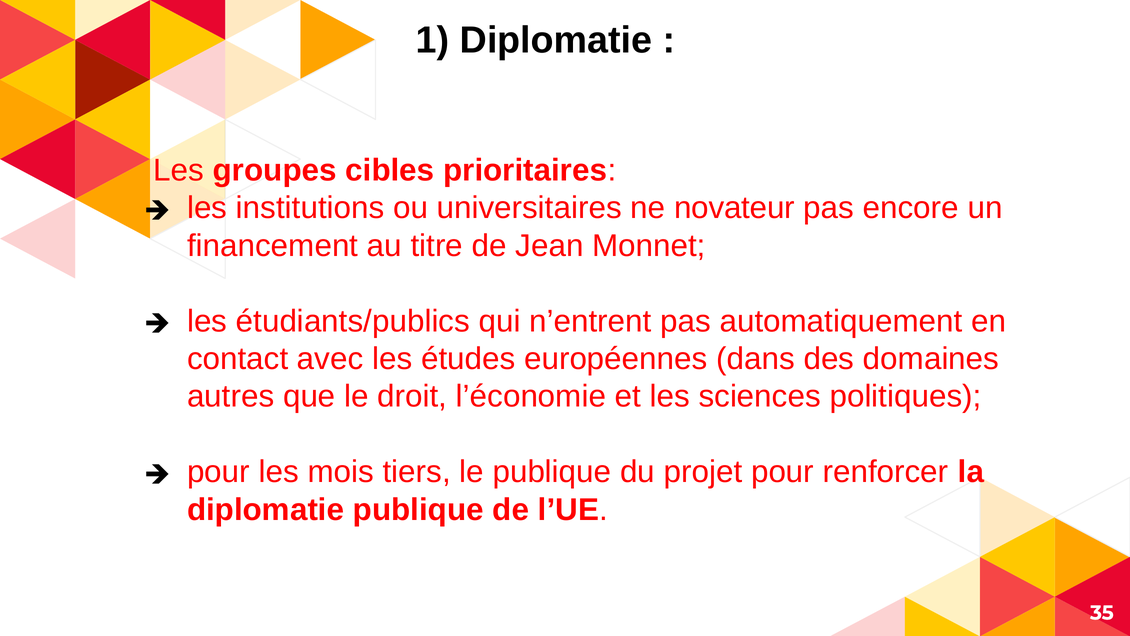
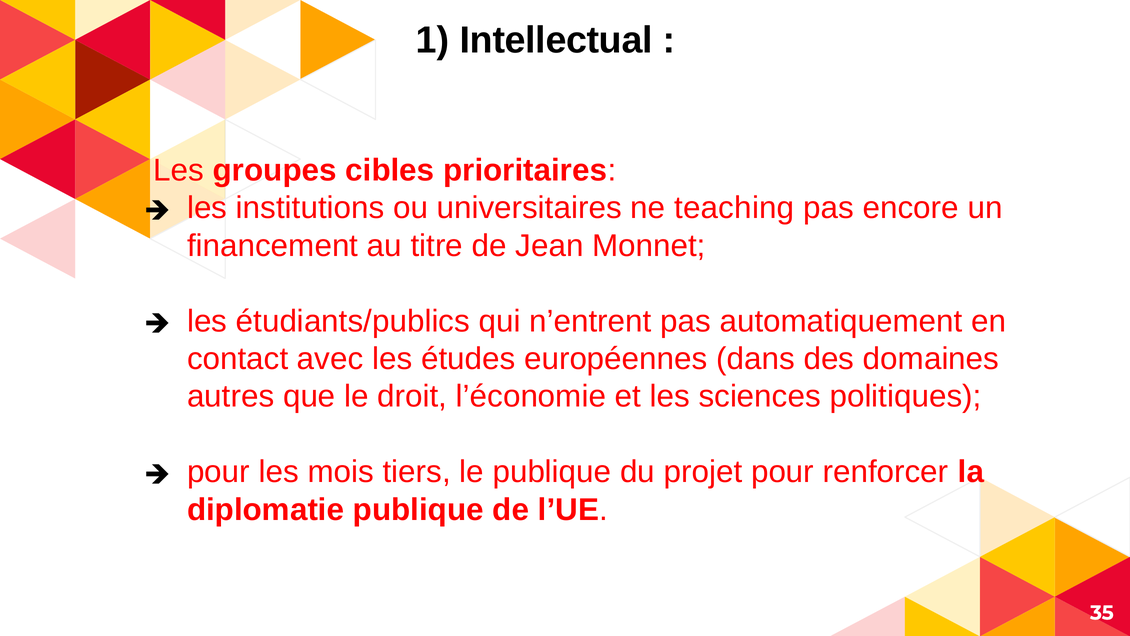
1 Diplomatie: Diplomatie -> Intellectual
novateur: novateur -> teaching
